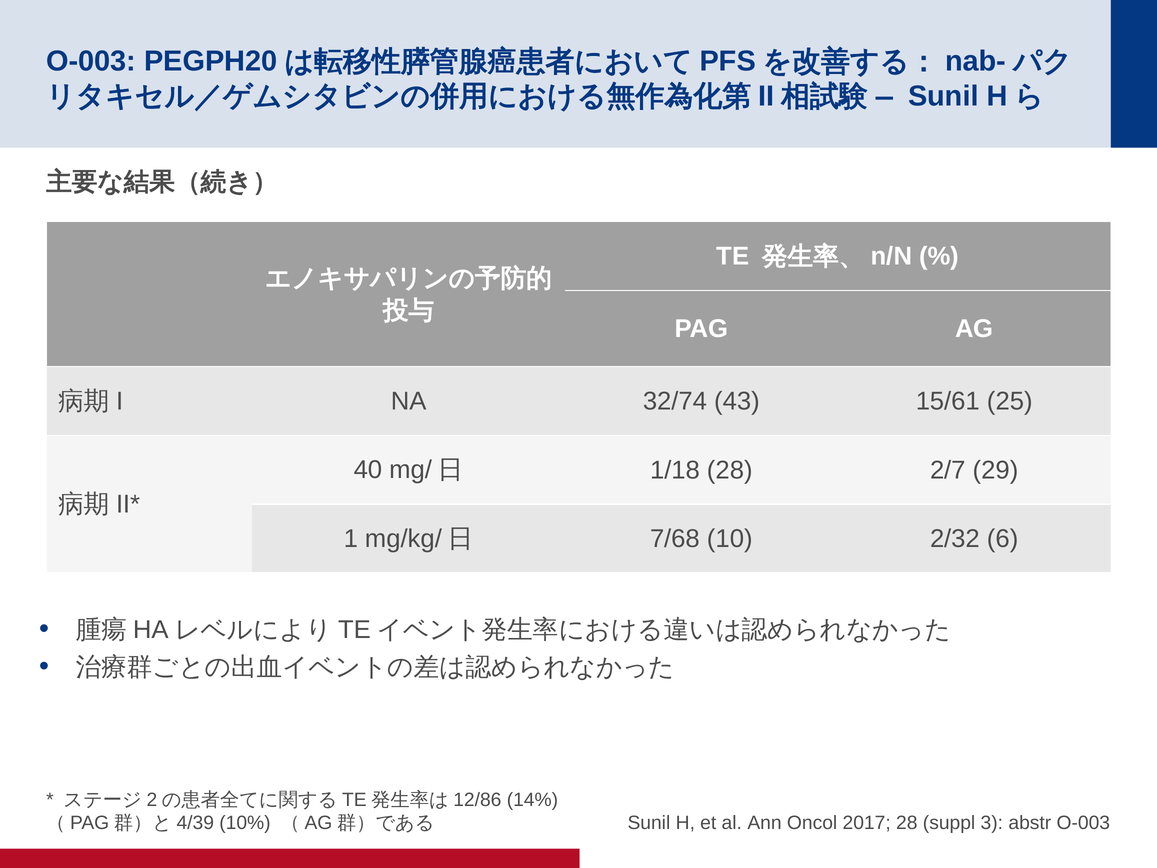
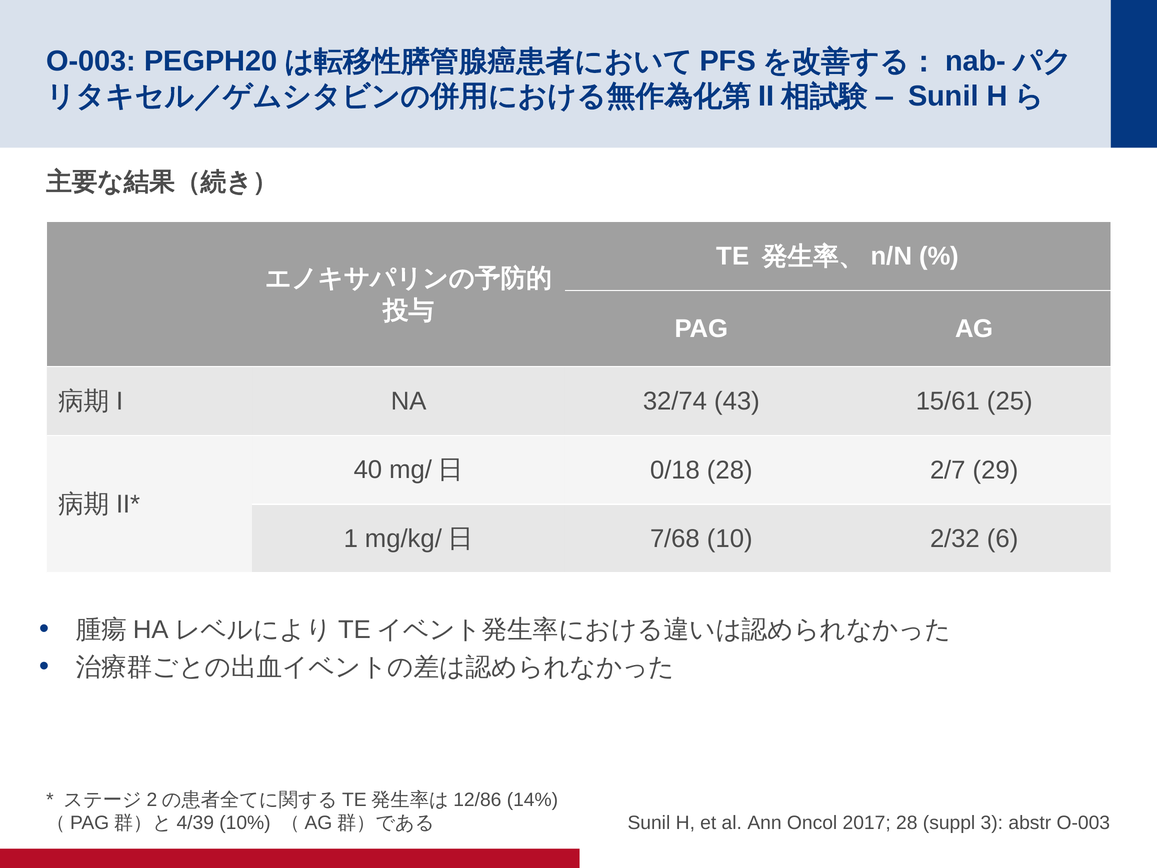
1/18: 1/18 -> 0/18
